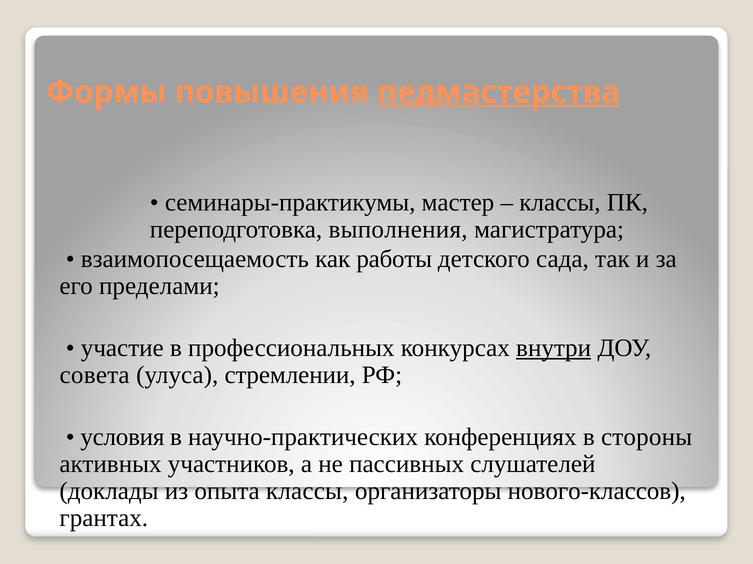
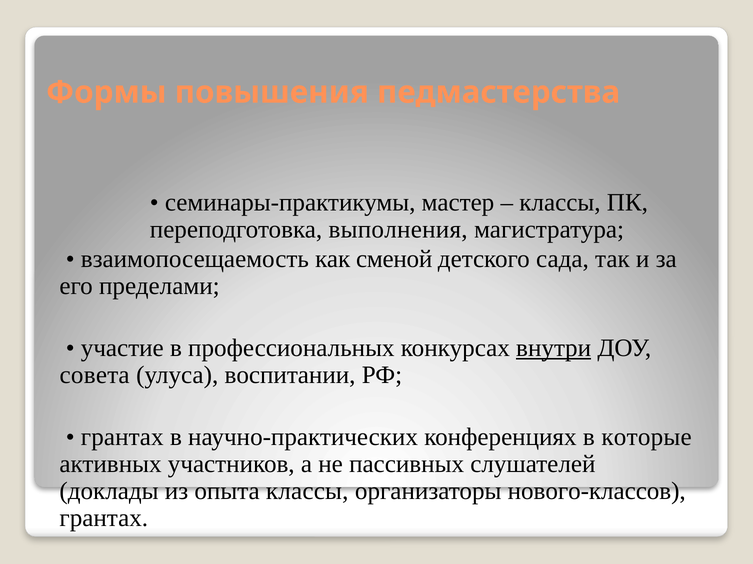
педмастерства underline: present -> none
работы: работы -> сменой
стремлении: стремлении -> воспитании
условия at (122, 437): условия -> грантах
стороны: стороны -> которые
